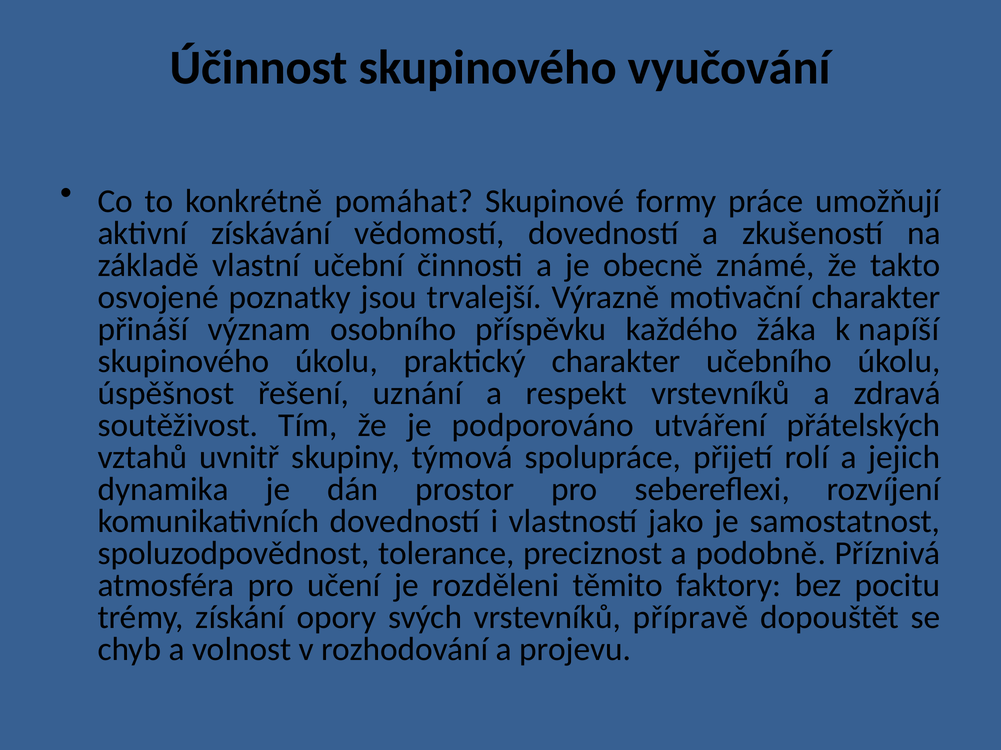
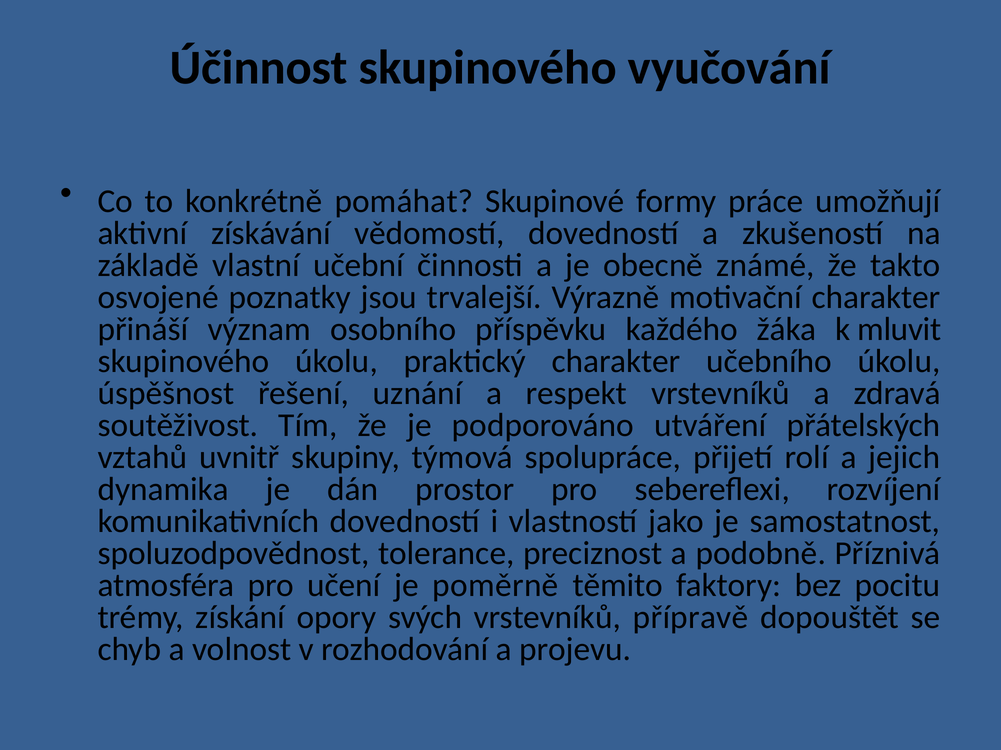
napíší: napíší -> mluvit
rozděleni: rozděleni -> poměrně
